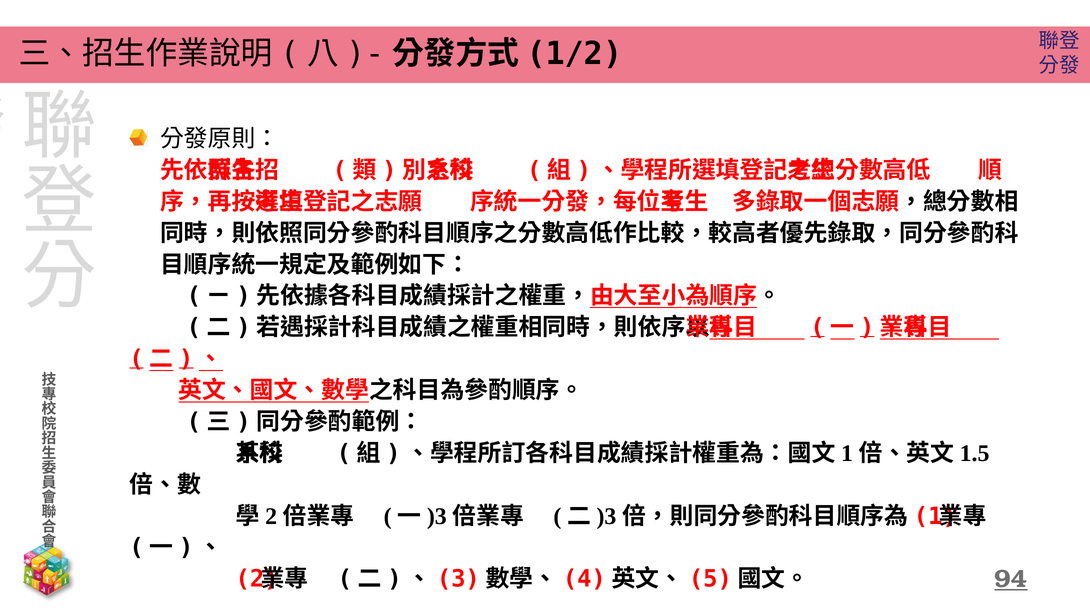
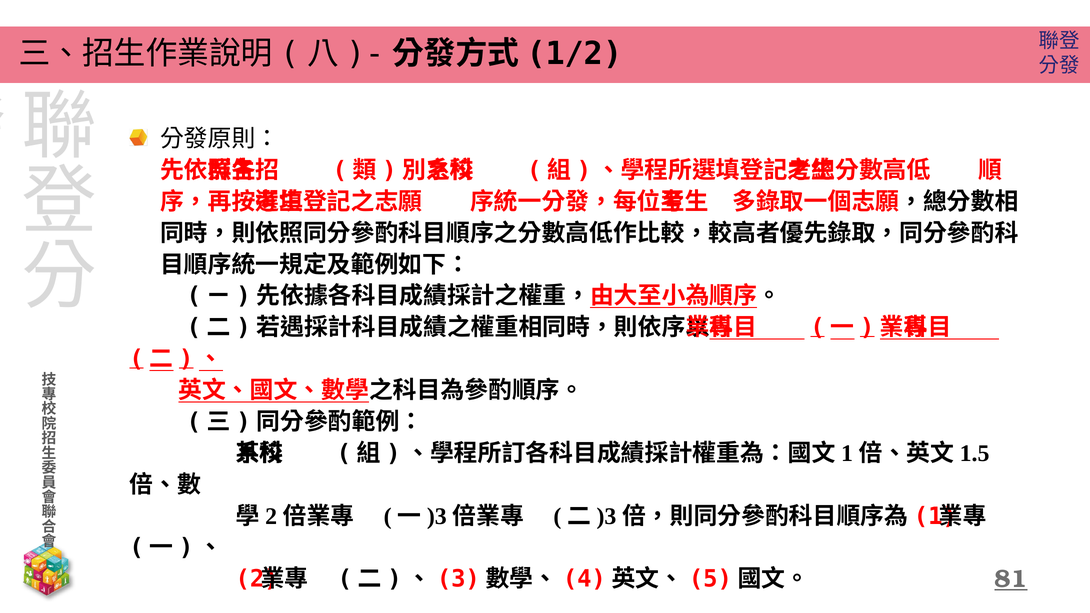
94: 94 -> 81
